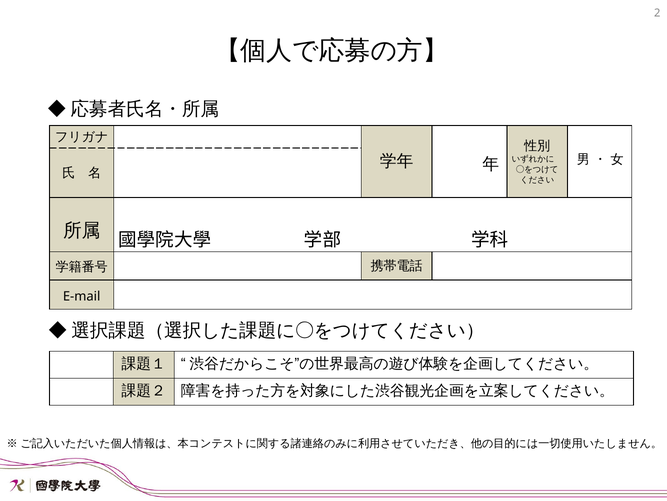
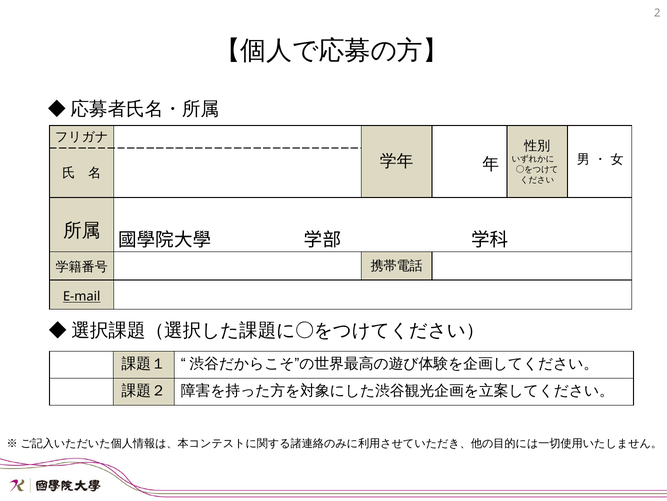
E-mail underline: none -> present
